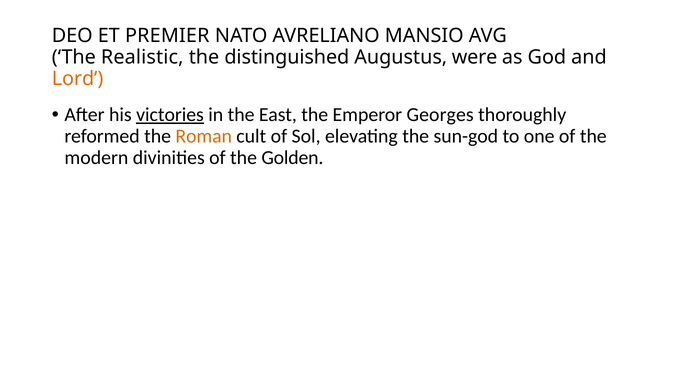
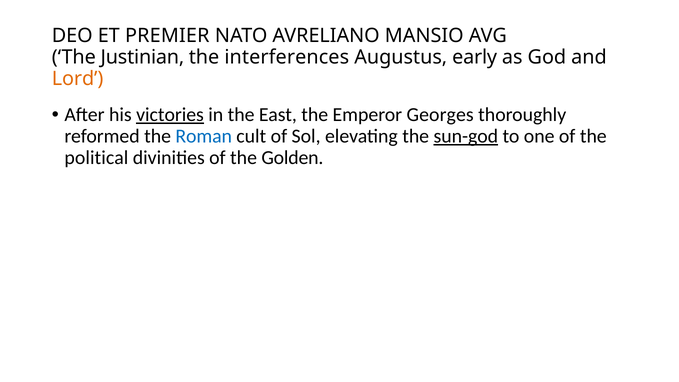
Realistic: Realistic -> Justinian
distinguished: distinguished -> interferences
were: were -> early
Roman colour: orange -> blue
sun-god underline: none -> present
modern: modern -> political
